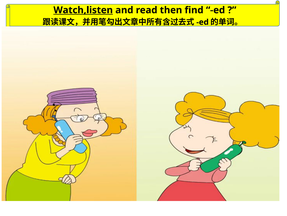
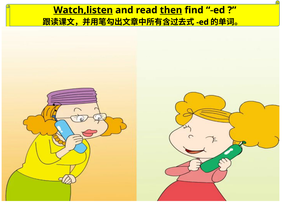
then underline: none -> present
